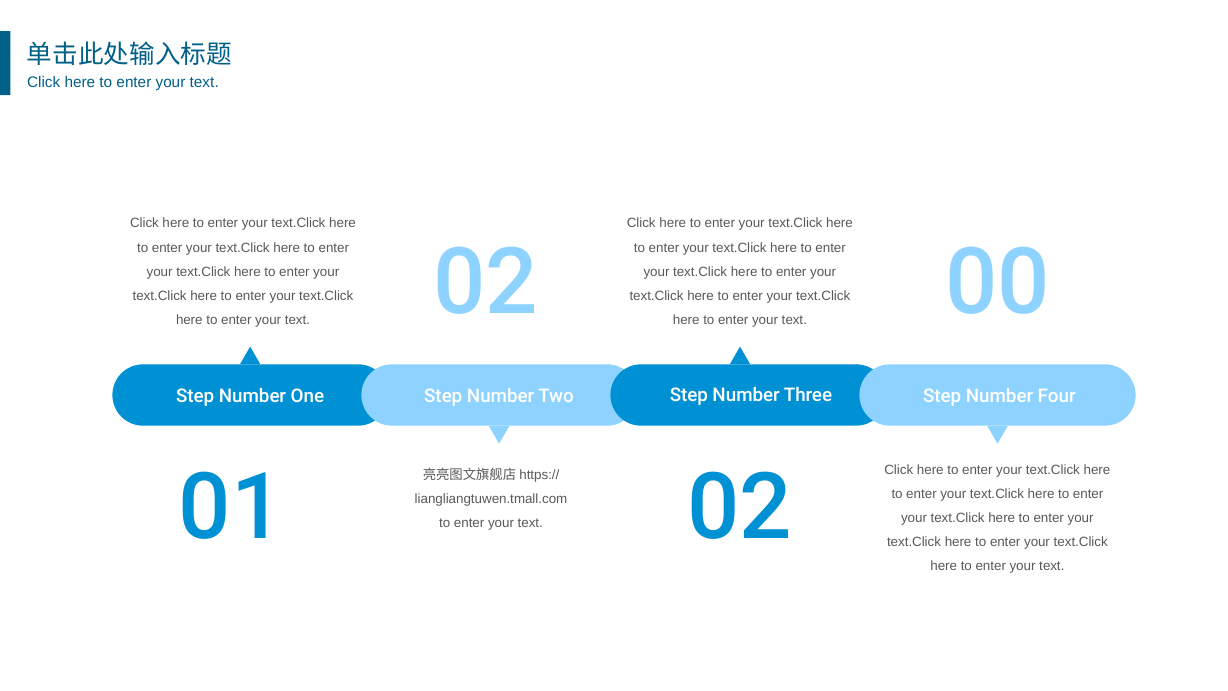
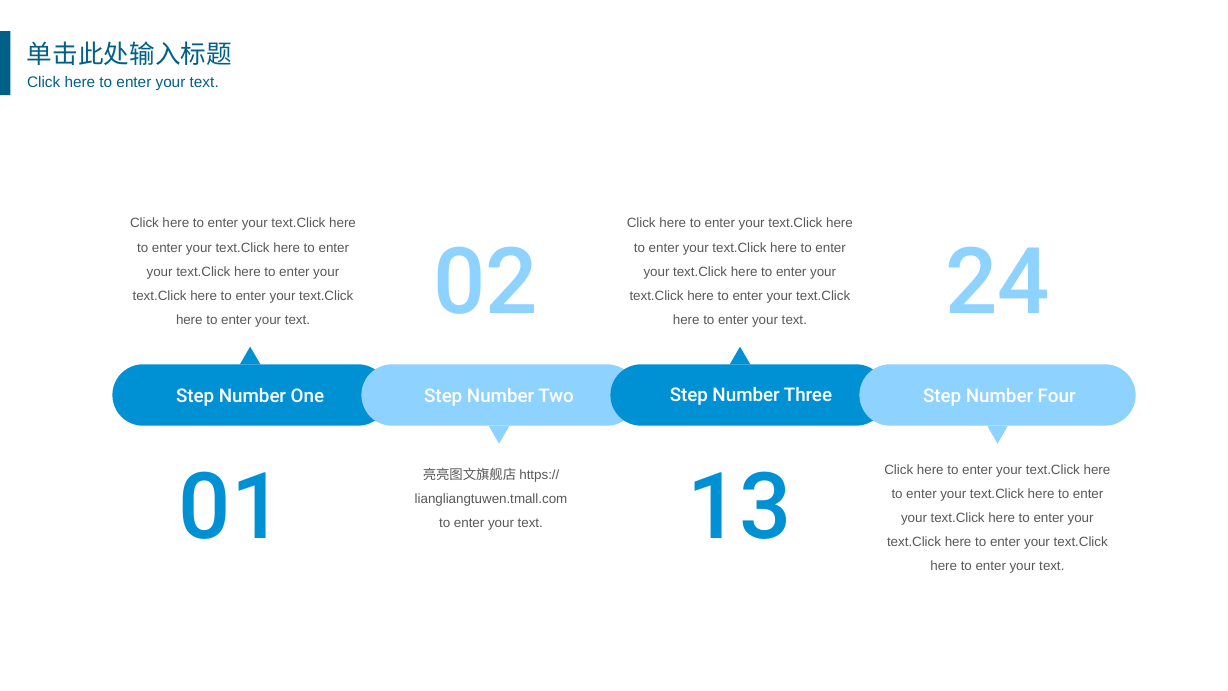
00: 00 -> 24
01 02: 02 -> 13
